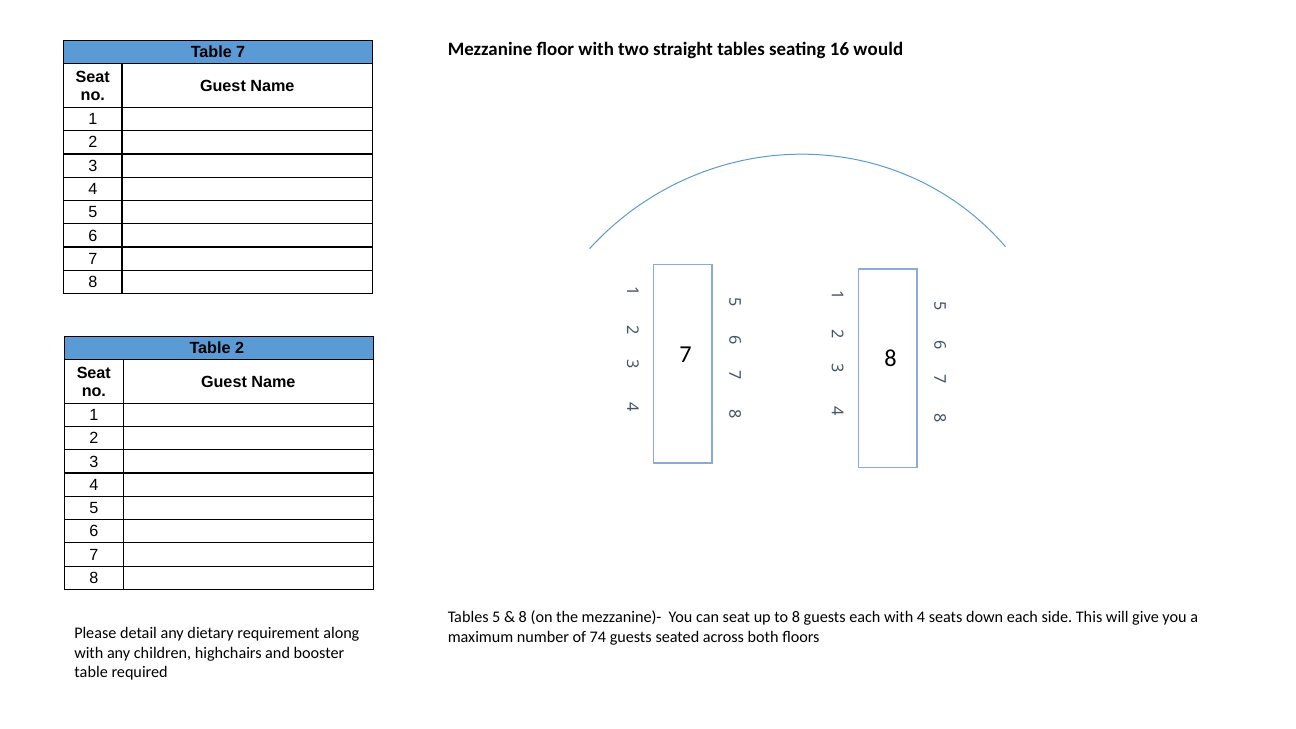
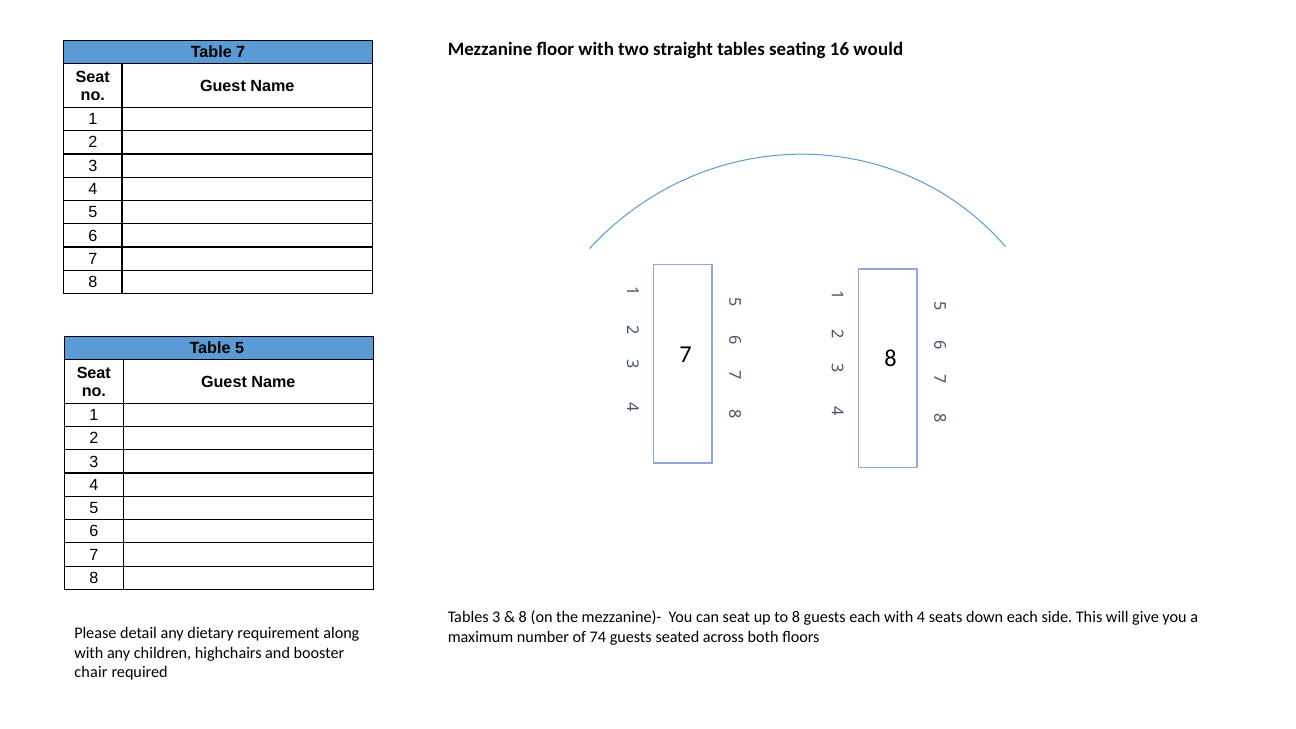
Table 2: 2 -> 5
Tables 5: 5 -> 3
table at (91, 672): table -> chair
